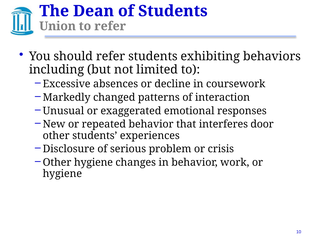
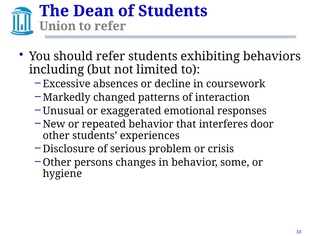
Other hygiene: hygiene -> persons
work: work -> some
